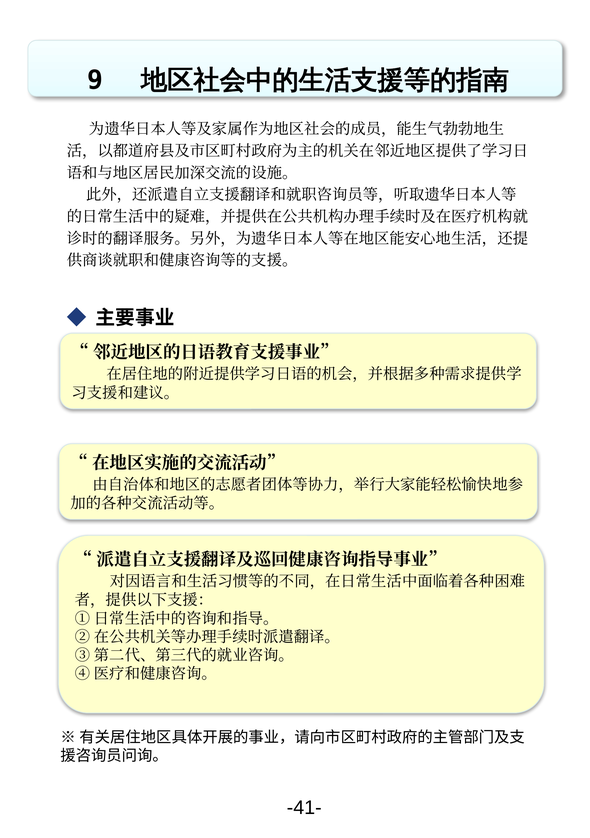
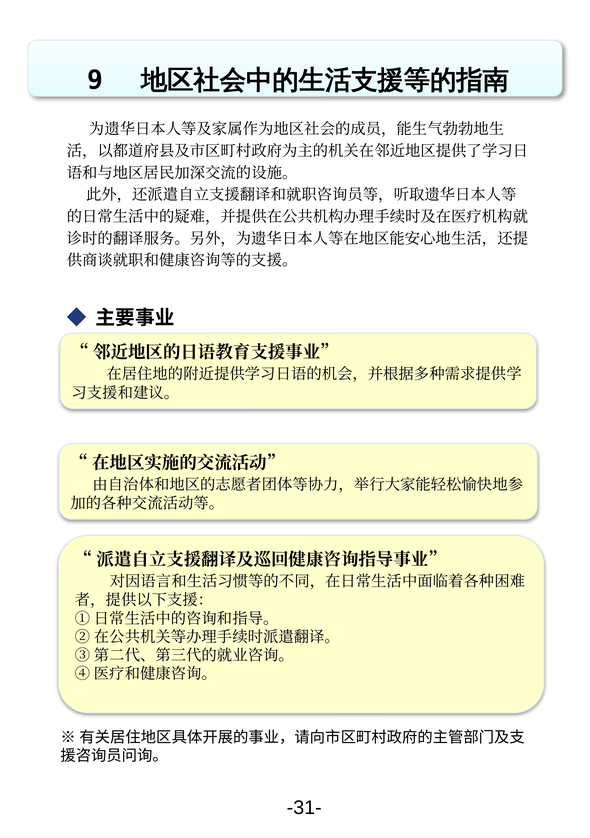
-41-: -41- -> -31-
